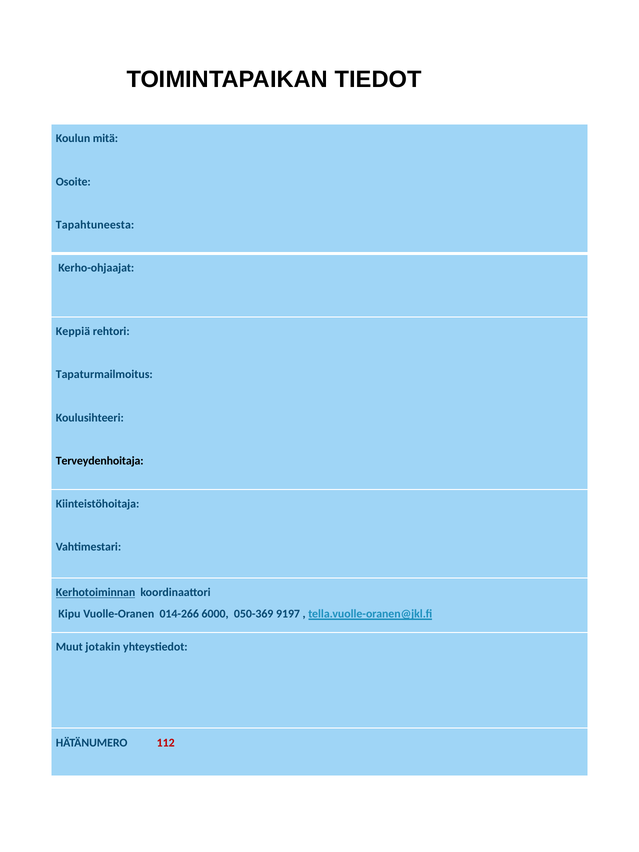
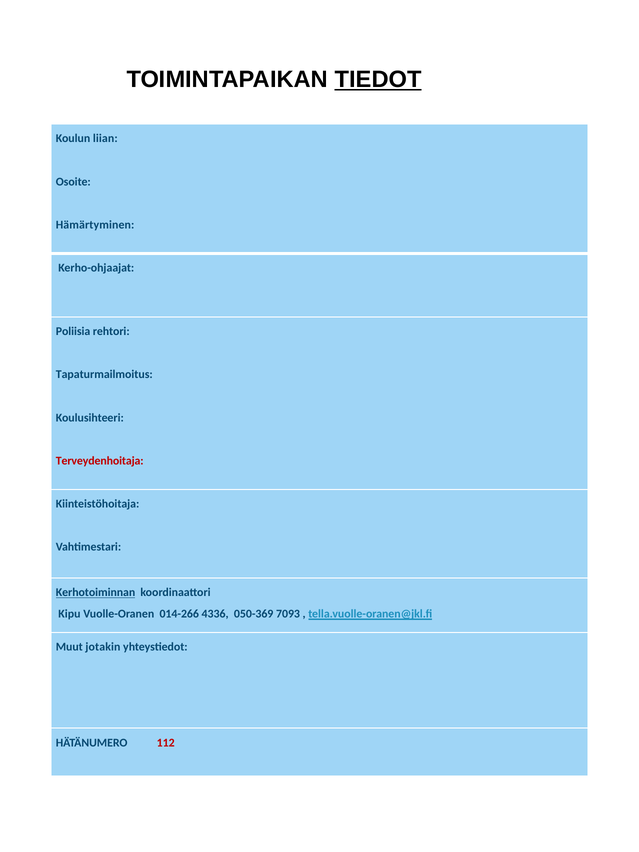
TIEDOT underline: none -> present
mitä: mitä -> liian
Tapahtuneesta: Tapahtuneesta -> Hämärtyminen
Keppiä: Keppiä -> Poliisia
Terveydenhoitaja colour: black -> red
6000: 6000 -> 4336
9197: 9197 -> 7093
